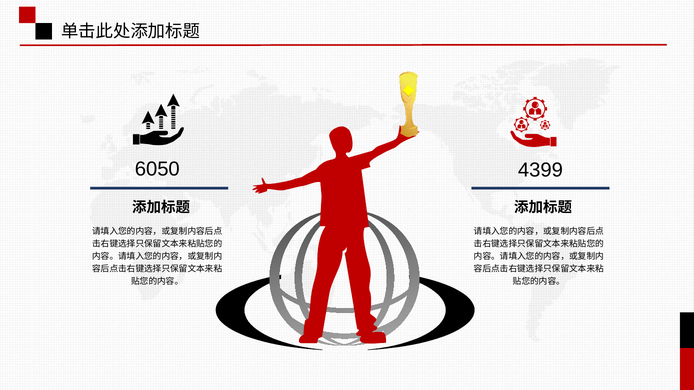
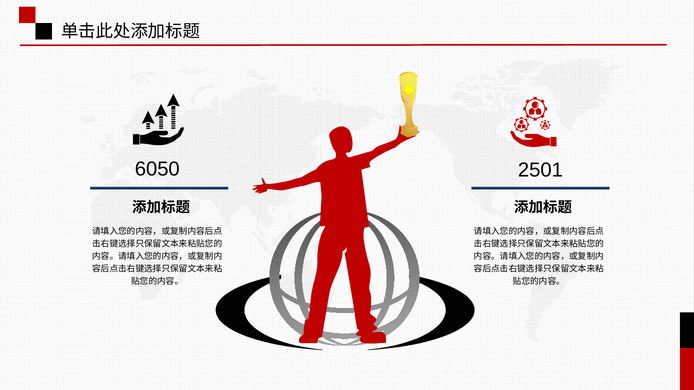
4399: 4399 -> 2501
